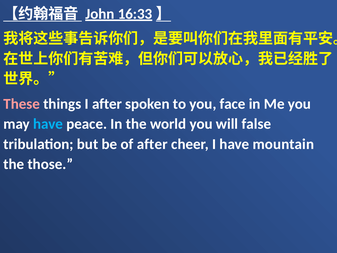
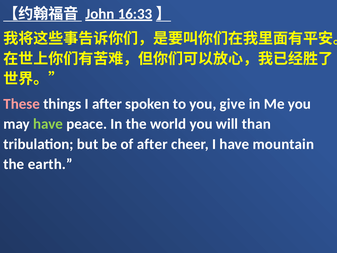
face: face -> give
have at (48, 124) colour: light blue -> light green
false: false -> than
those: those -> earth
